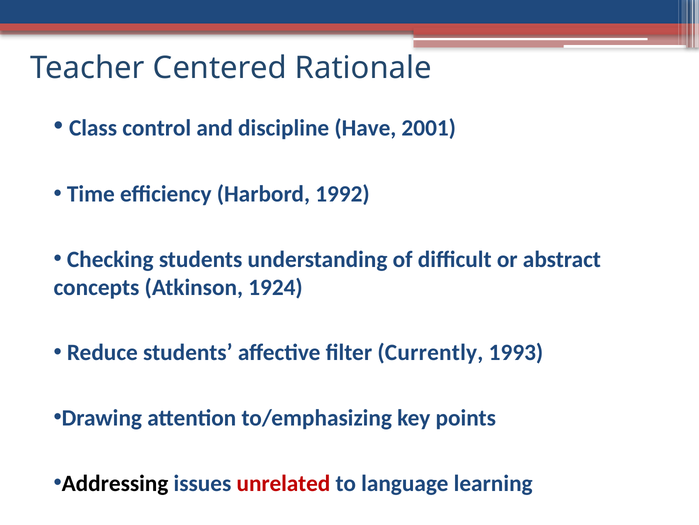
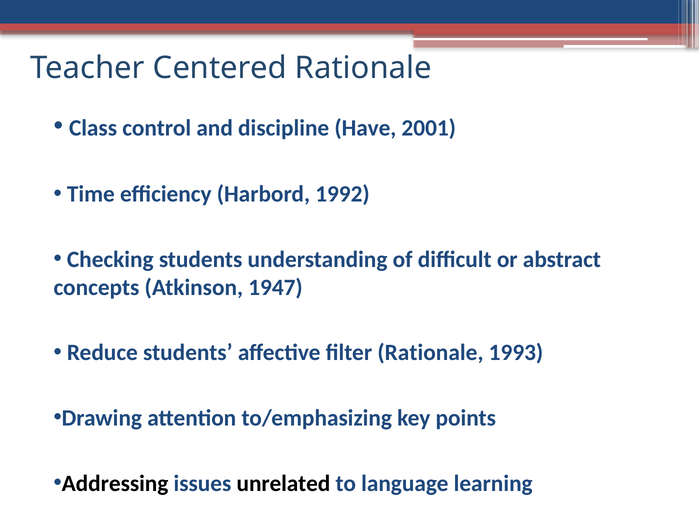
1924: 1924 -> 1947
filter Currently: Currently -> Rationale
unrelated colour: red -> black
